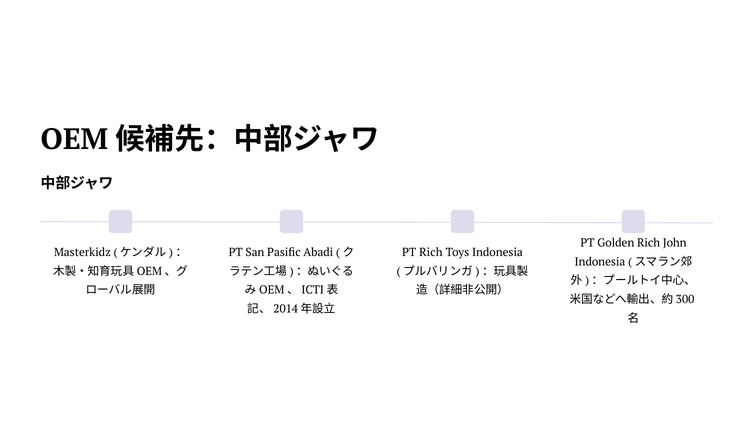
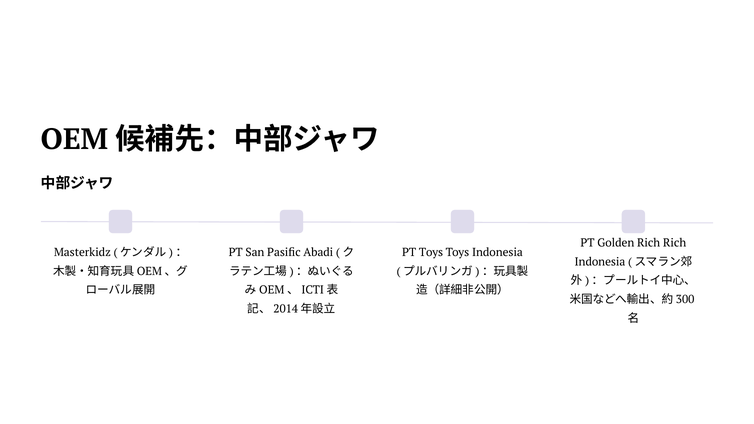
Rich John: John -> Rich
PT Rich: Rich -> Toys
